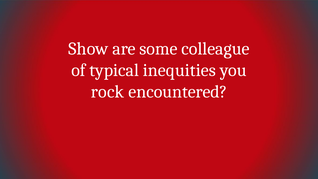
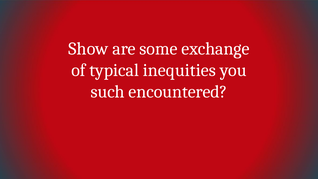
colleague: colleague -> exchange
rock: rock -> such
